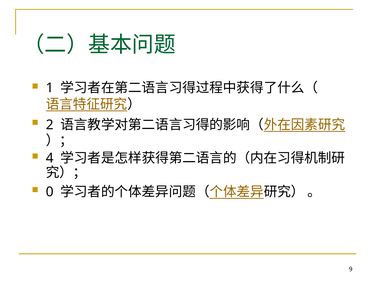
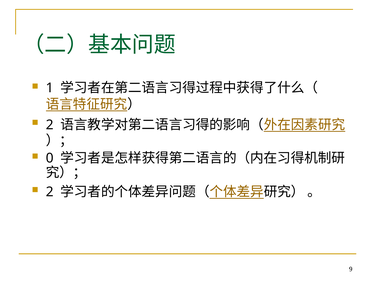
4: 4 -> 0
0 at (50, 191): 0 -> 2
